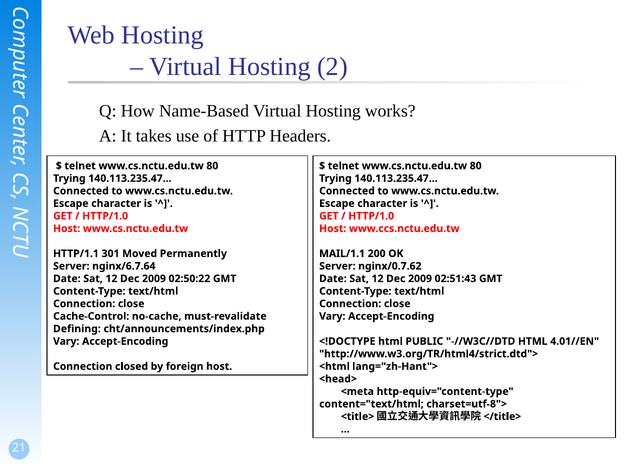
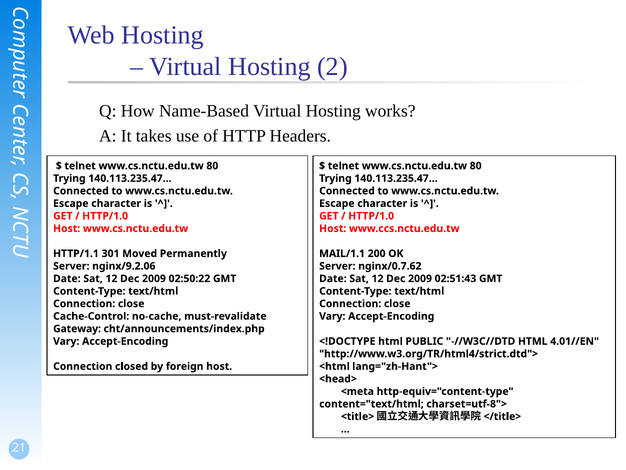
nginx/6.7.64: nginx/6.7.64 -> nginx/9.2.06
Defining: Defining -> Gateway
